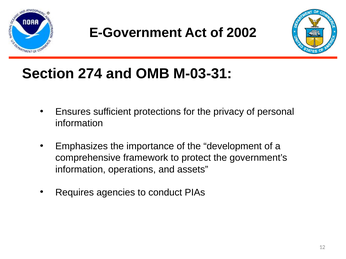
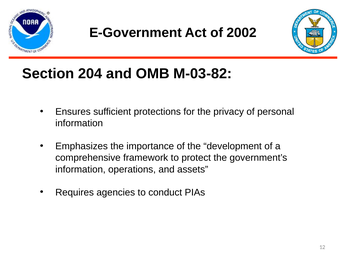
274: 274 -> 204
M-03-31: M-03-31 -> M-03-82
